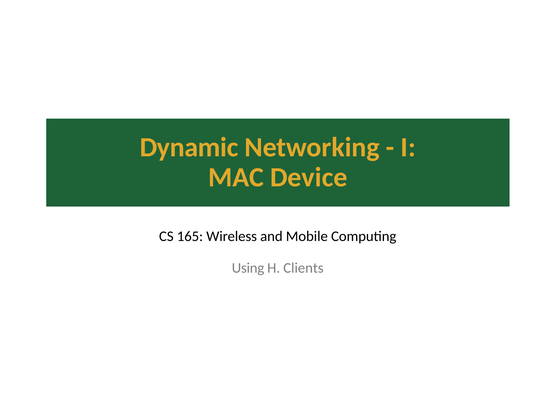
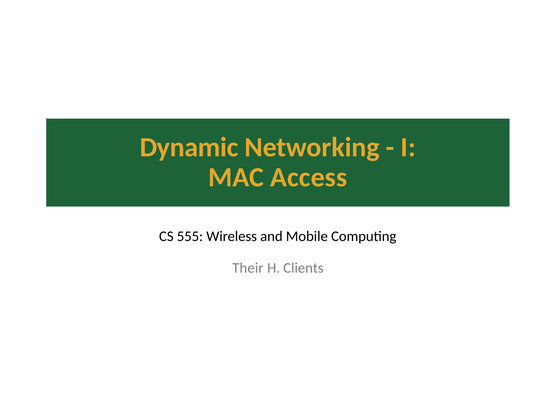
Device: Device -> Access
165: 165 -> 555
Using: Using -> Their
